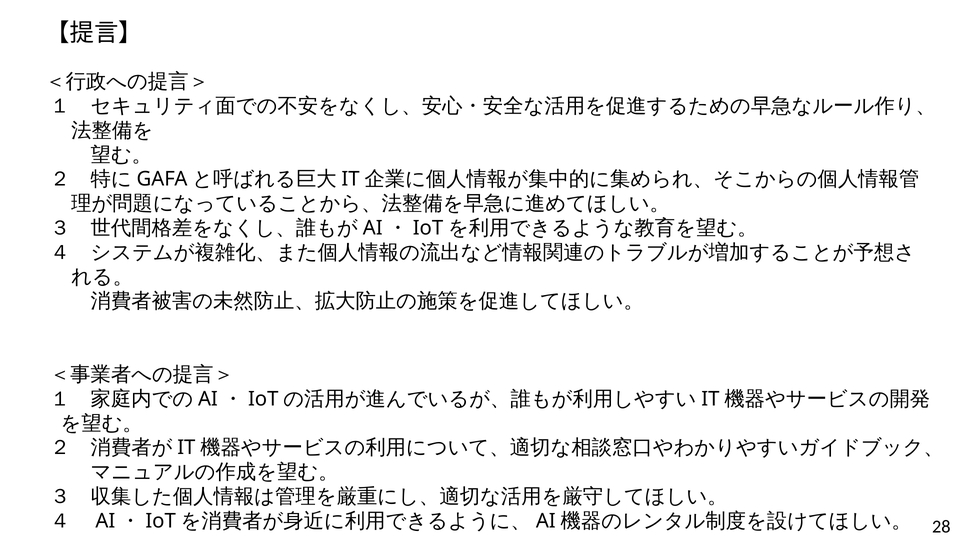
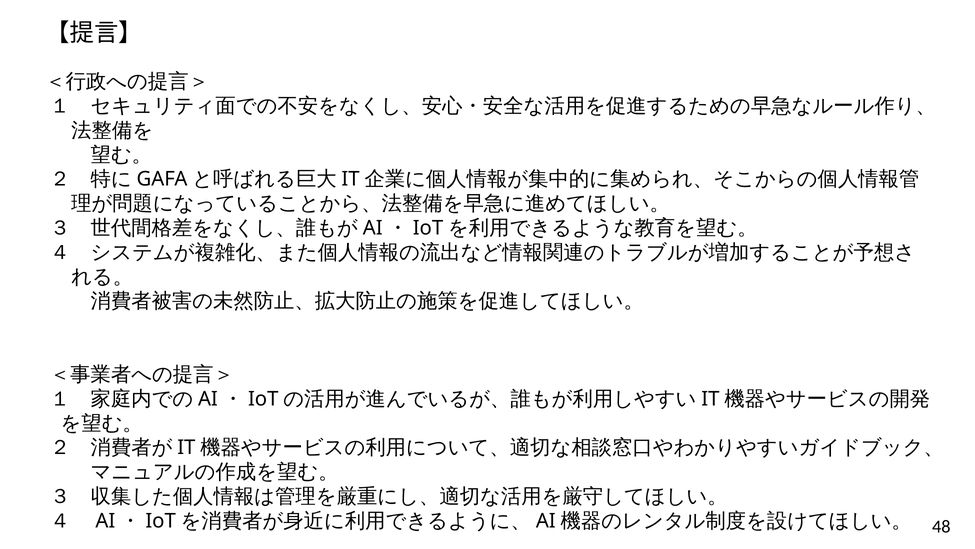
28: 28 -> 48
